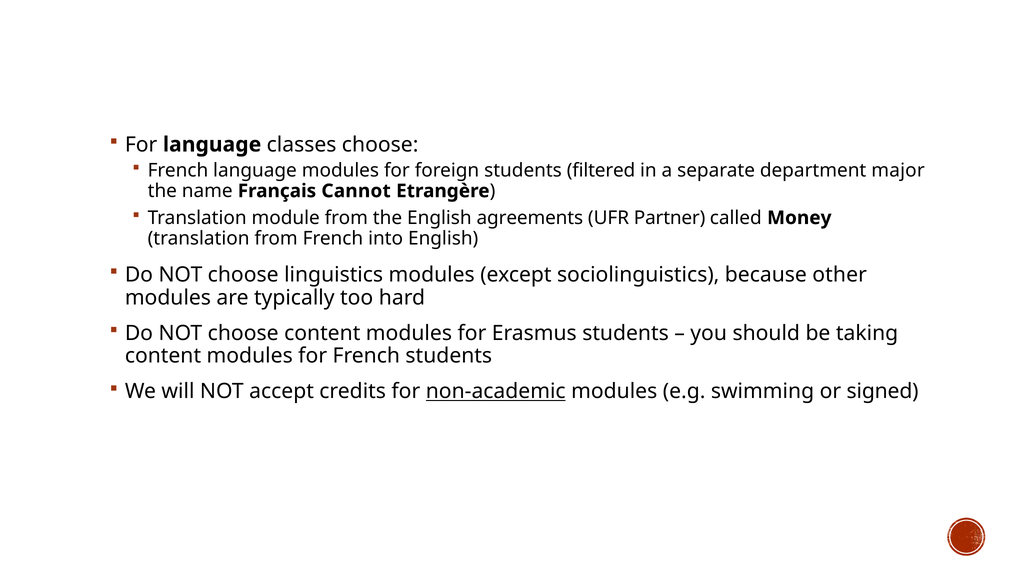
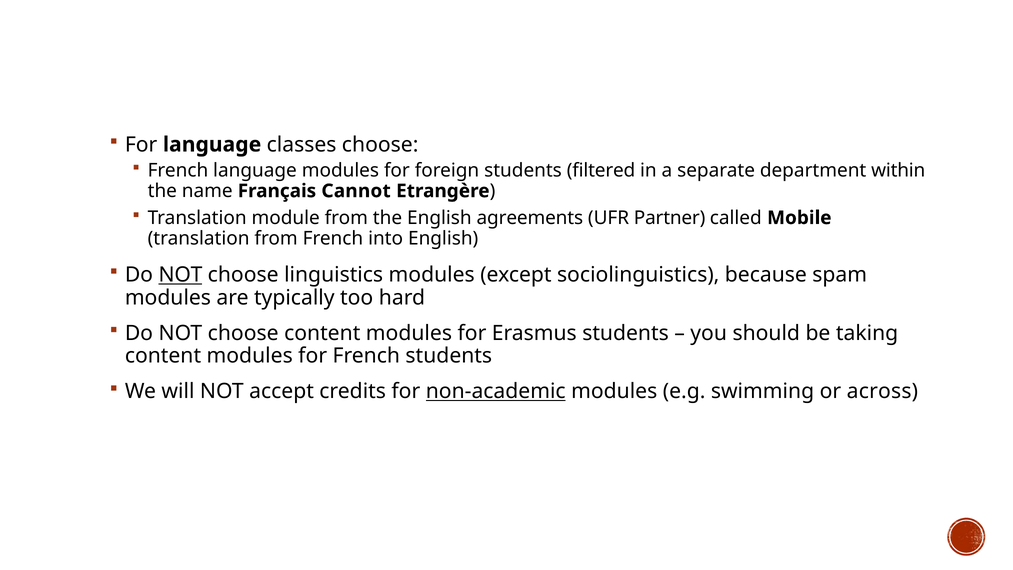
major: major -> within
Money: Money -> Mobile
NOT at (180, 275) underline: none -> present
other: other -> spam
signed: signed -> across
